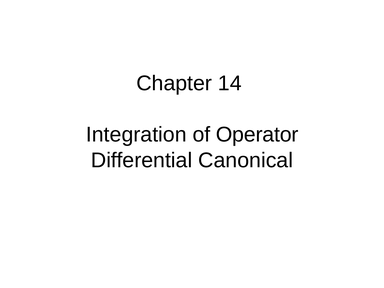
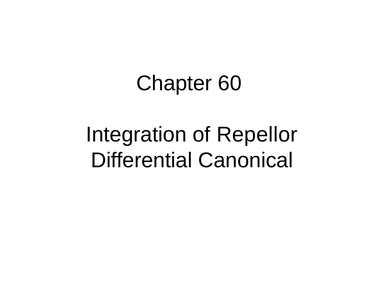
14: 14 -> 60
Operator: Operator -> Repellor
